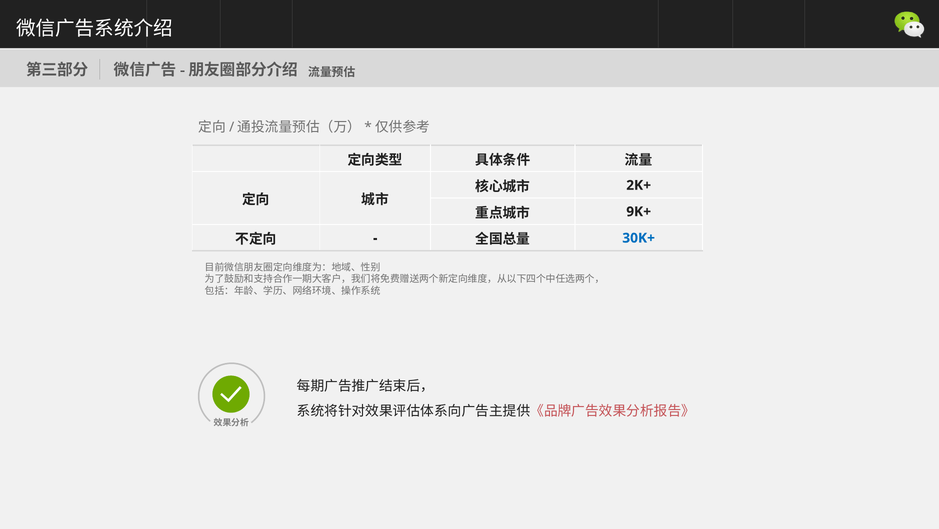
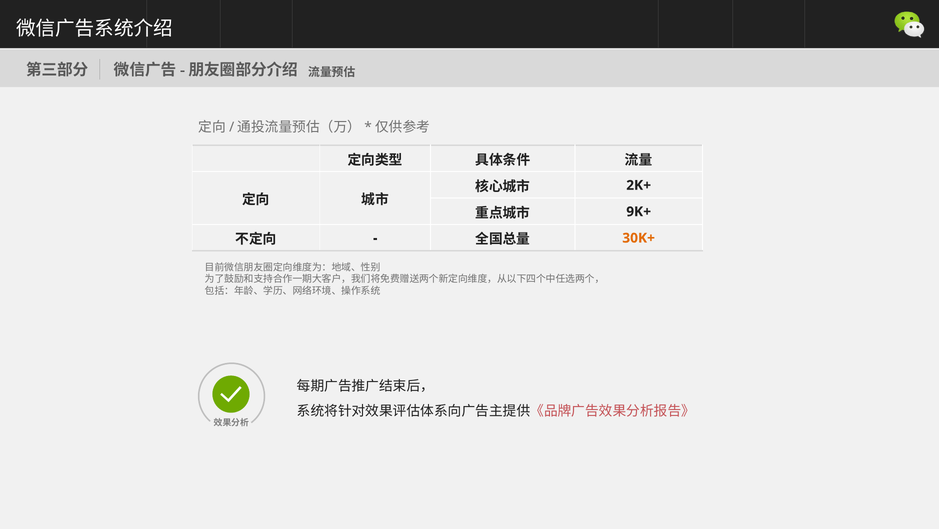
30K+ colour: blue -> orange
